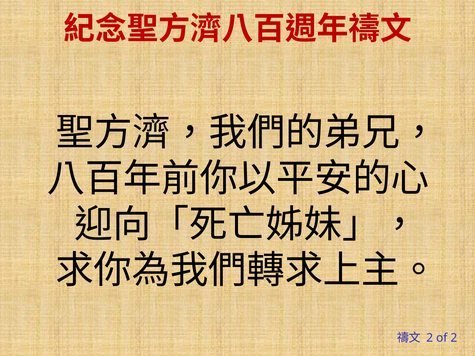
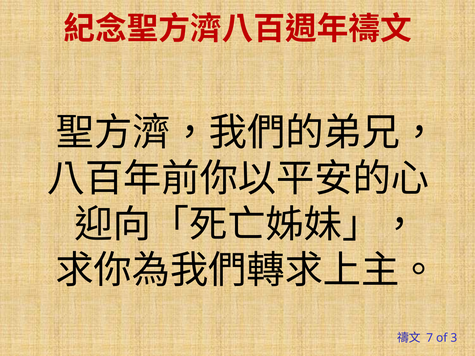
2 at (430, 338): 2 -> 7
of 2: 2 -> 3
